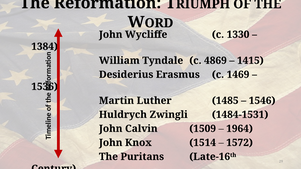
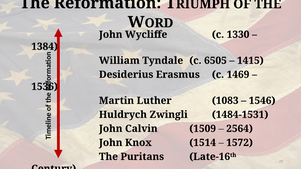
4869: 4869 -> 6505
1485: 1485 -> 1083
1964: 1964 -> 2564
